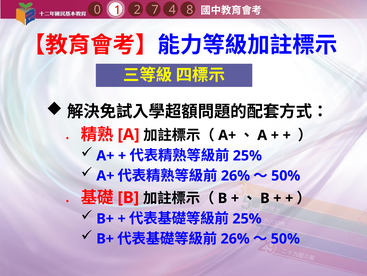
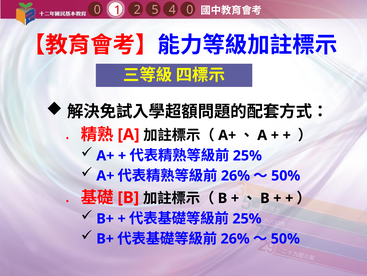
4 8: 8 -> 0
7: 7 -> 5
